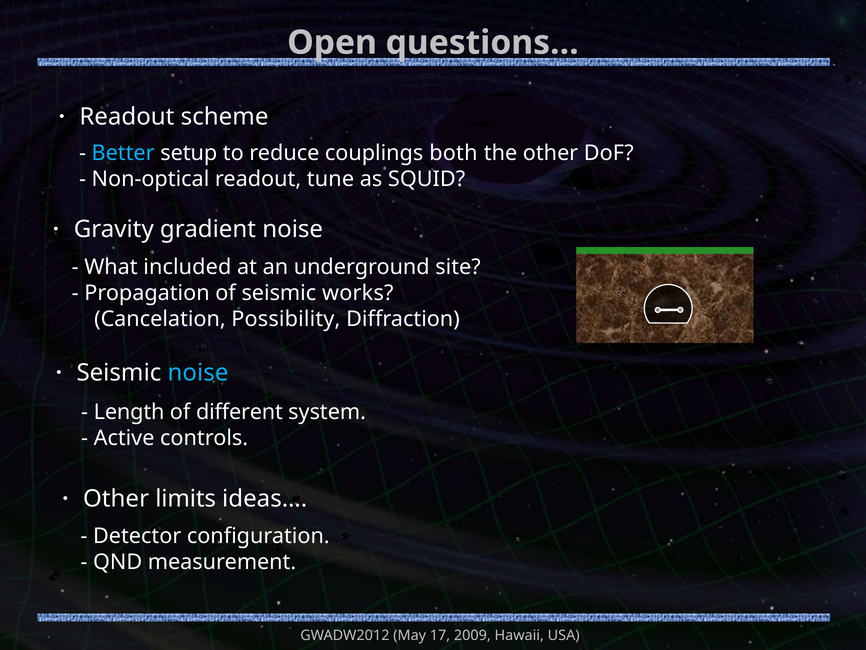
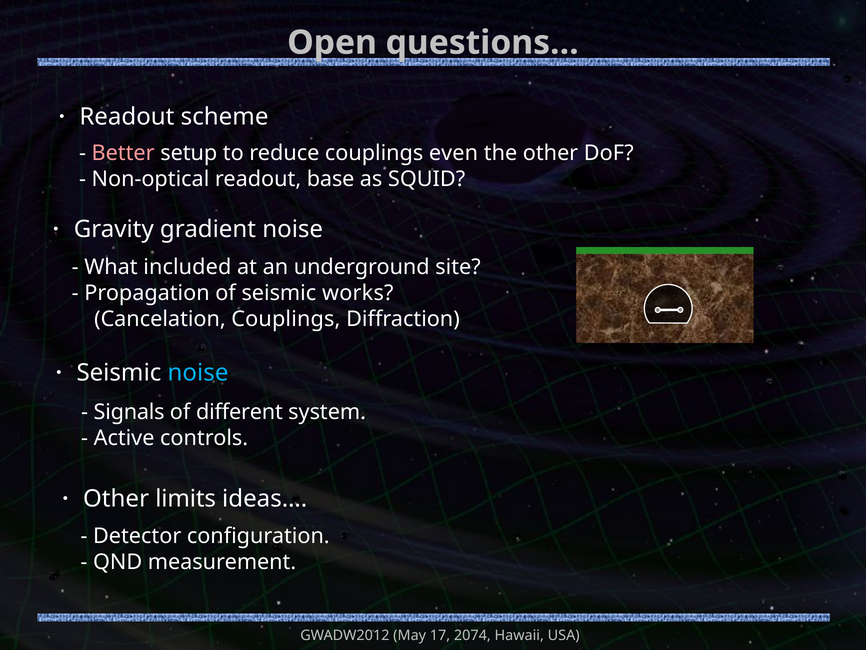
Better colour: light blue -> pink
both: both -> even
tune: tune -> base
Cancelation Possibility: Possibility -> Couplings
Length: Length -> Signals
2009: 2009 -> 2074
